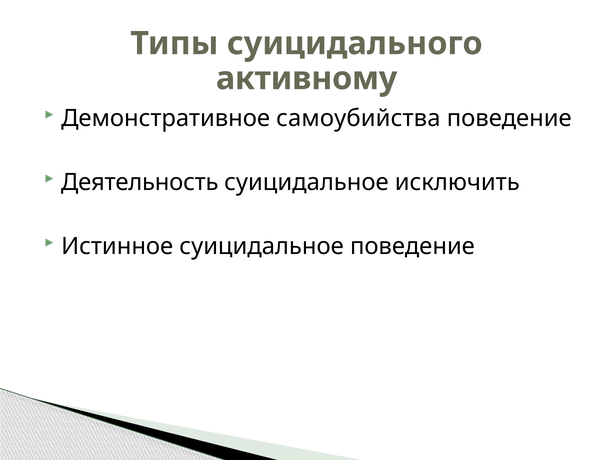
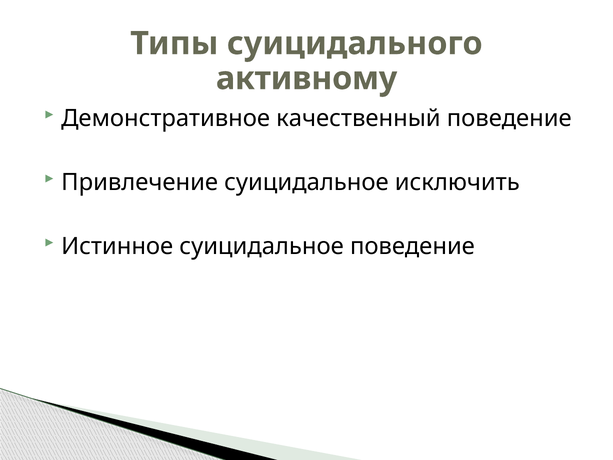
самоубийства: самоубийства -> качественный
Деятельность: Деятельность -> Привлечение
